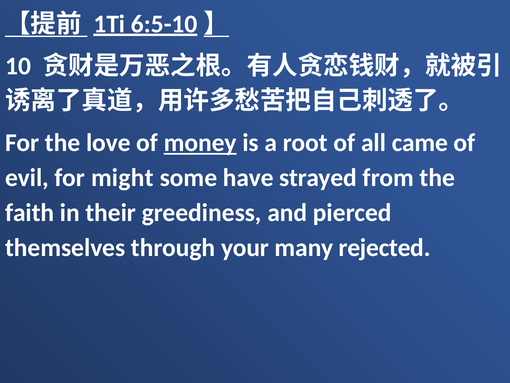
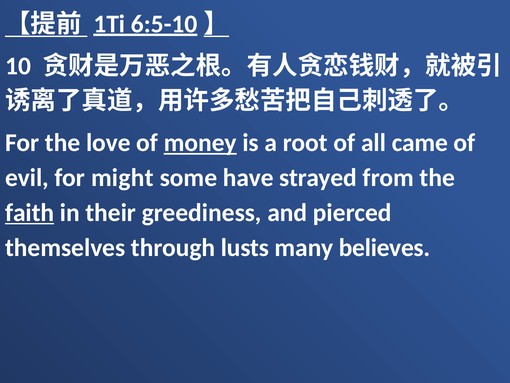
faith underline: none -> present
your: your -> lusts
rejected: rejected -> believes
